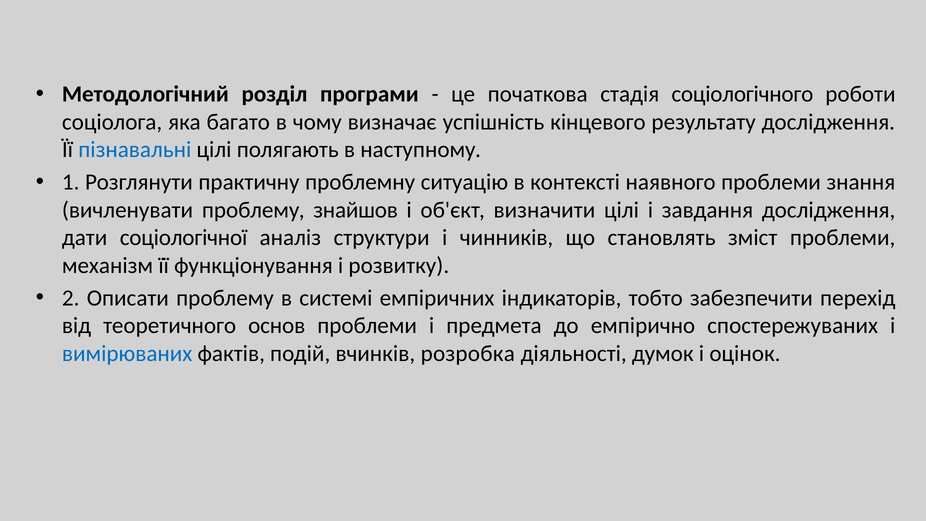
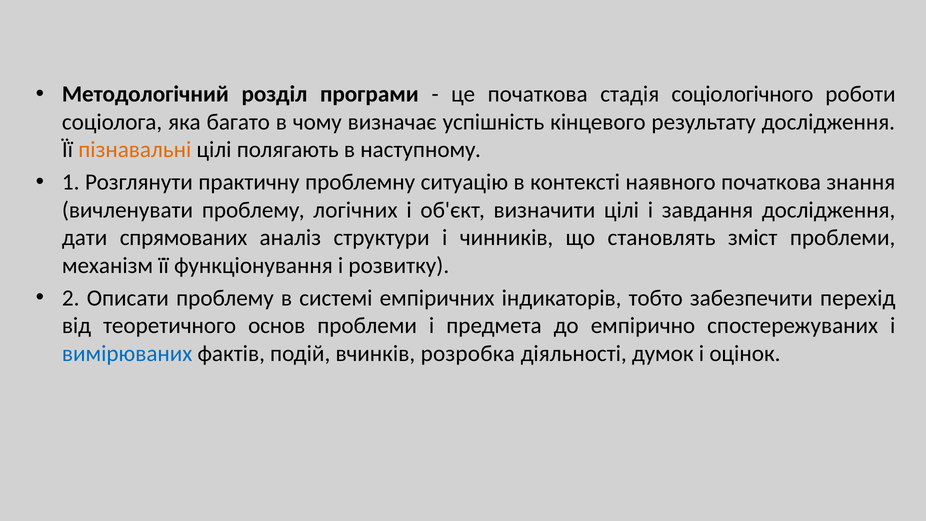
пізнавальні colour: blue -> orange
наявного проблеми: проблеми -> початкова
знайшов: знайшов -> логічних
соціологічної: соціологічної -> спрямованих
